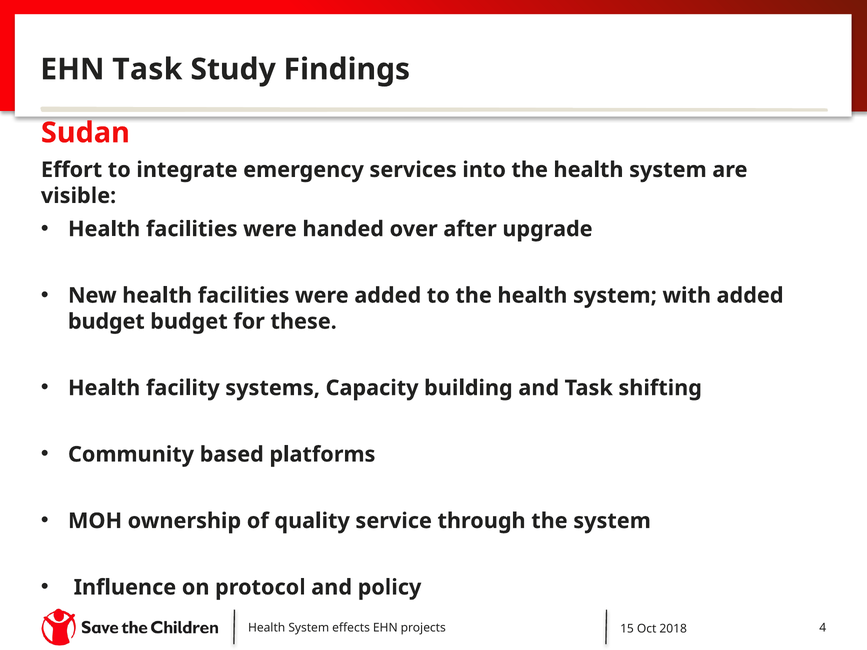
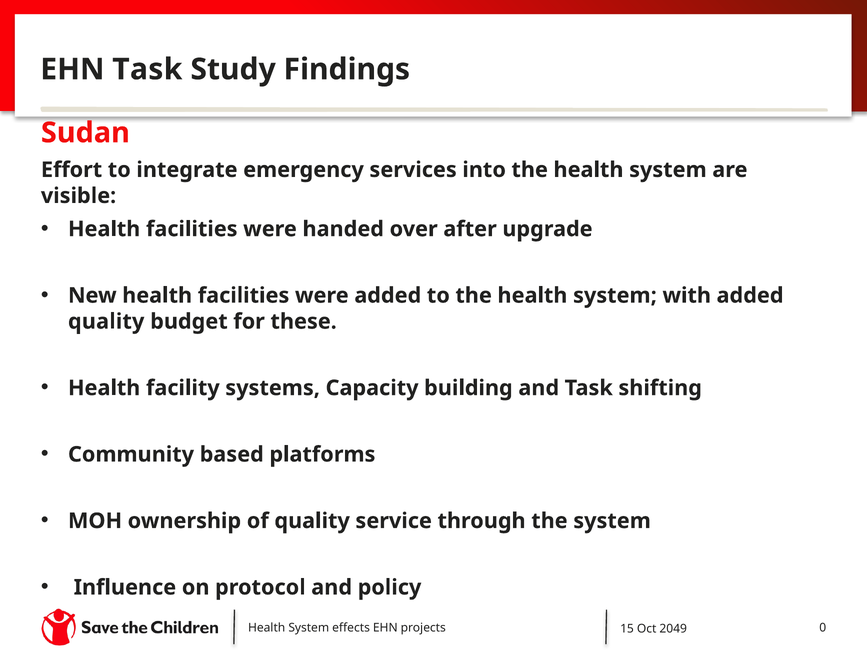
budget at (106, 322): budget -> quality
4: 4 -> 0
2018: 2018 -> 2049
